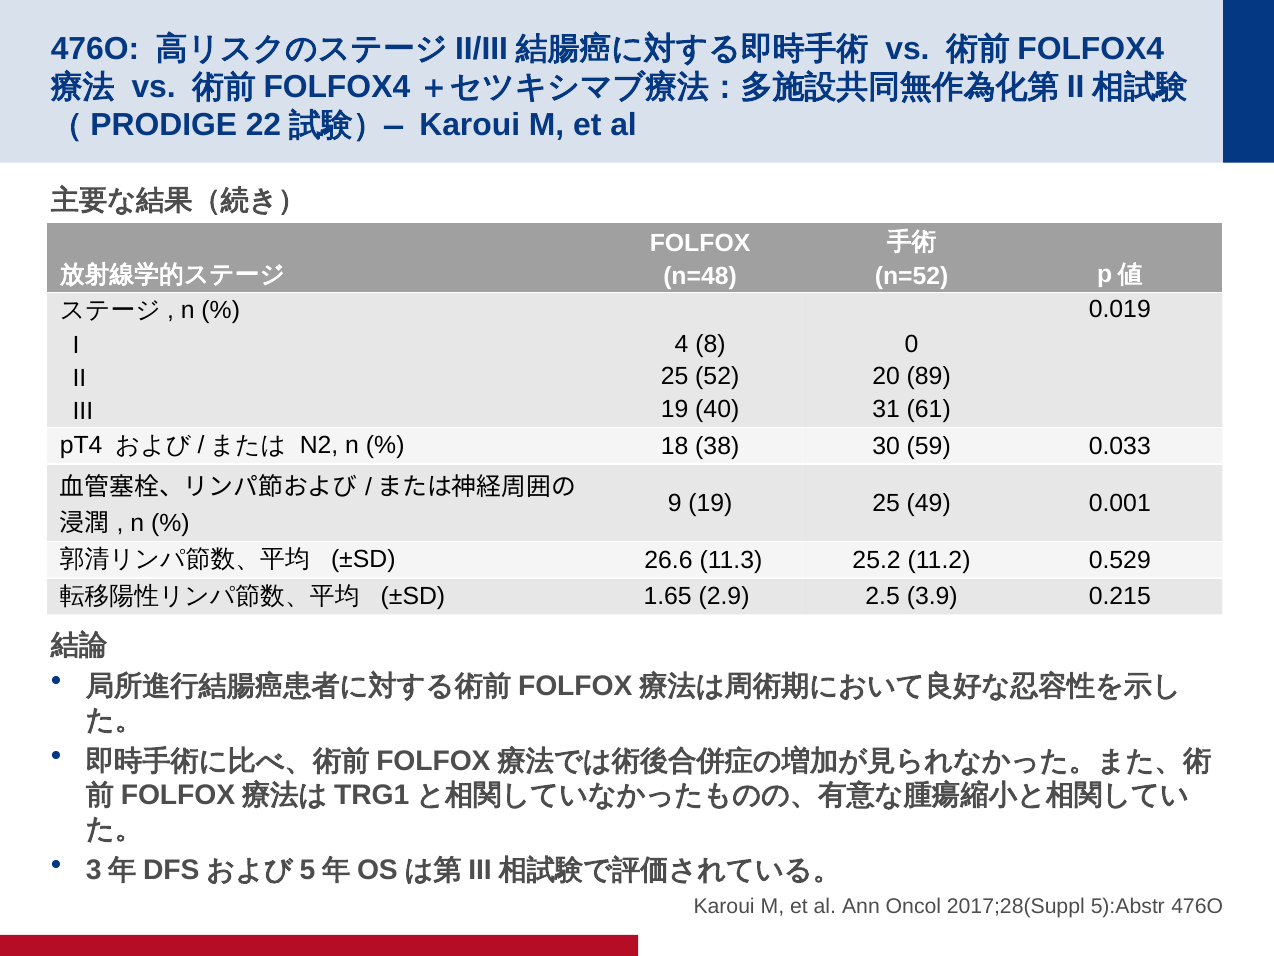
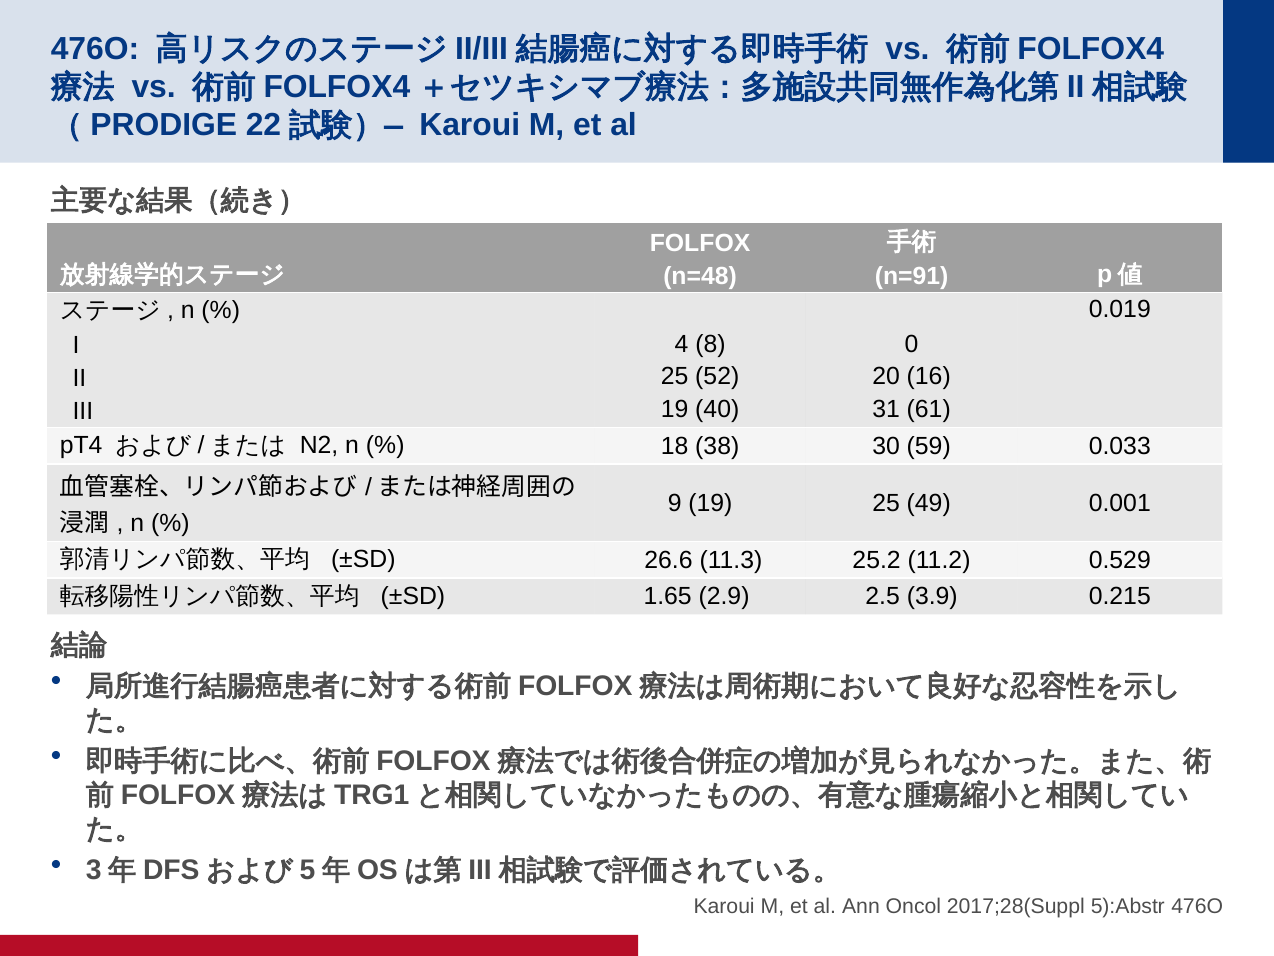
n=52: n=52 -> n=91
89: 89 -> 16
